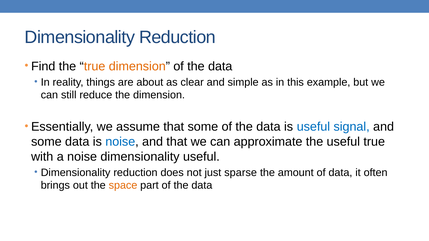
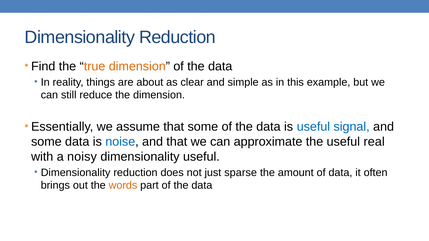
useful true: true -> real
a noise: noise -> noisy
space: space -> words
